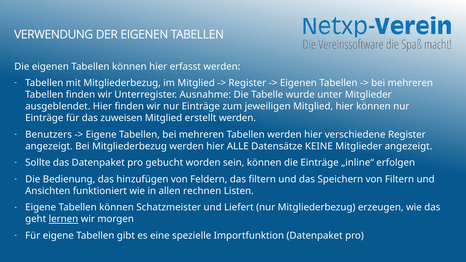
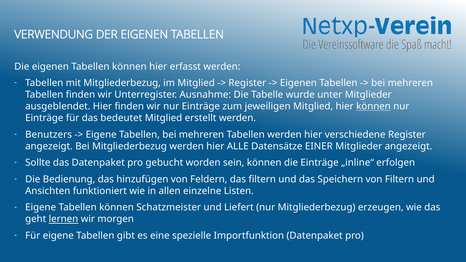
können at (373, 106) underline: none -> present
zuweisen: zuweisen -> bedeutet
KEINE: KEINE -> EINER
rechnen: rechnen -> einzelne
